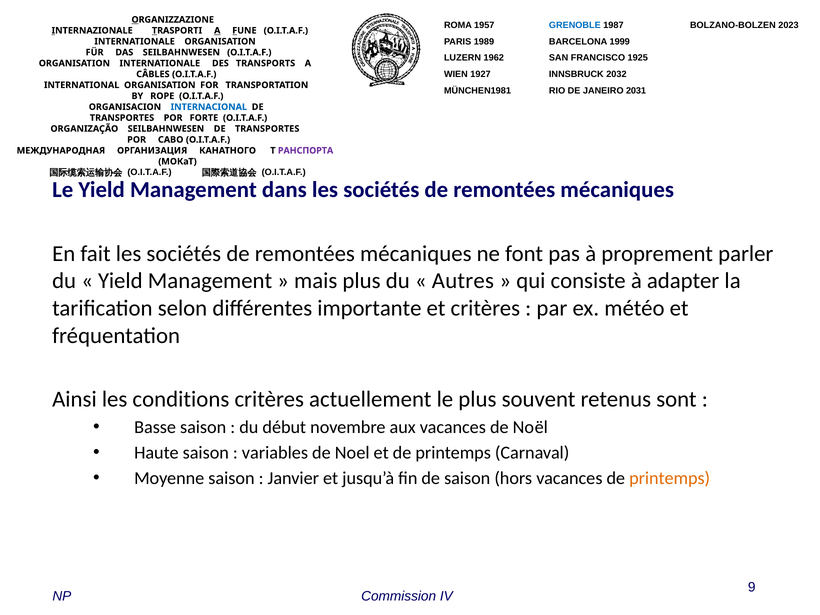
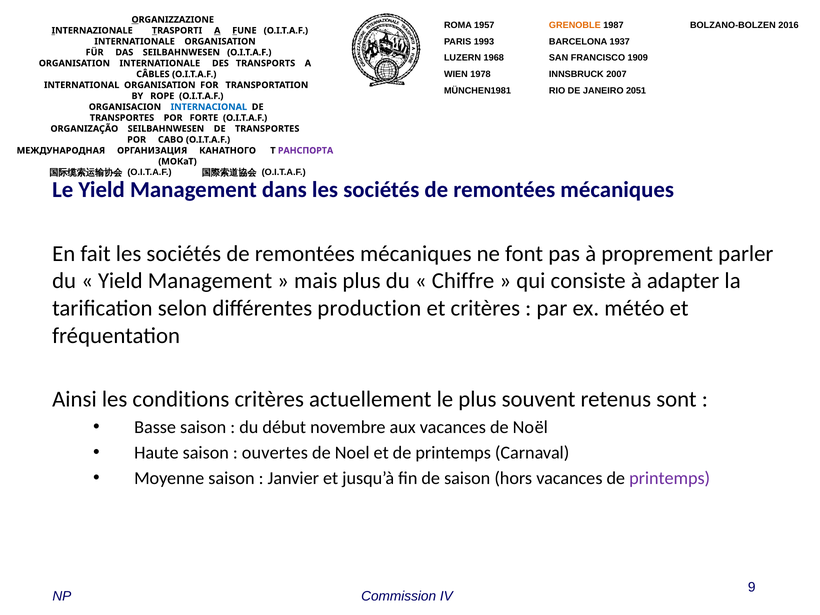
GRENOBLE colour: blue -> orange
2023: 2023 -> 2016
1989: 1989 -> 1993
1999: 1999 -> 1937
1962: 1962 -> 1968
1925: 1925 -> 1909
1927: 1927 -> 1978
2032: 2032 -> 2007
2031: 2031 -> 2051
Autres: Autres -> Chiffre
importante: importante -> production
variables: variables -> ouvertes
printemps at (670, 478) colour: orange -> purple
